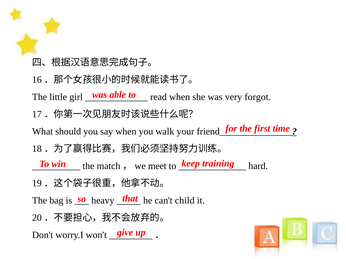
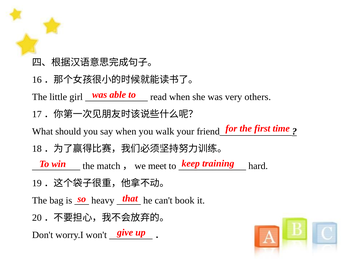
forgot: forgot -> others
child: child -> book
